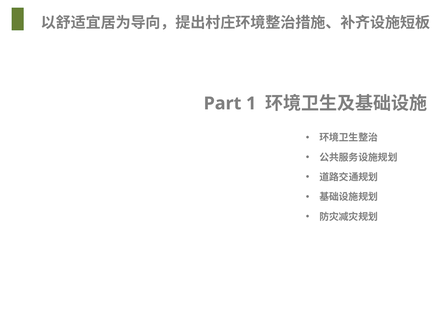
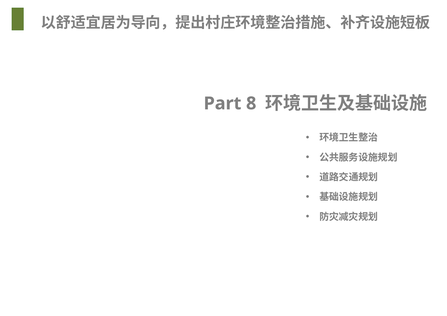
1: 1 -> 8
